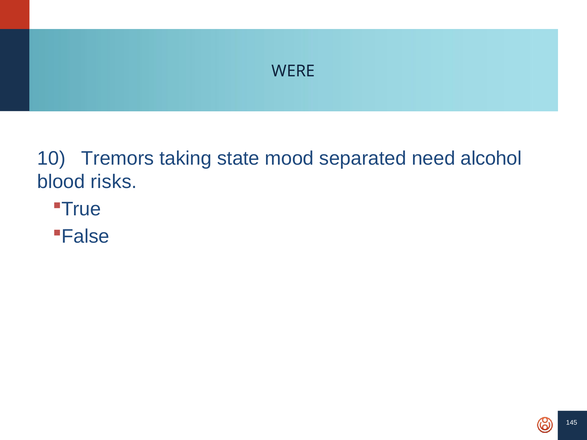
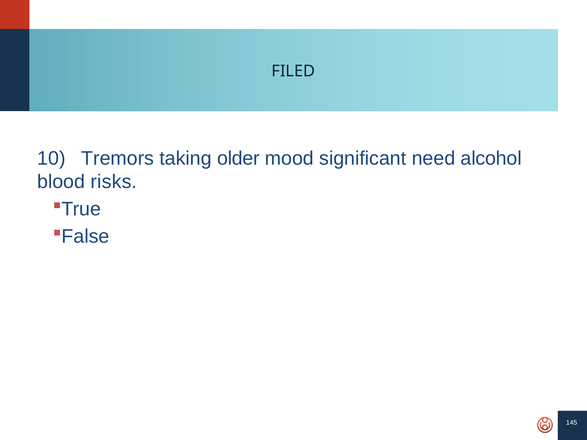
WERE: WERE -> FILED
state: state -> older
separated: separated -> significant
